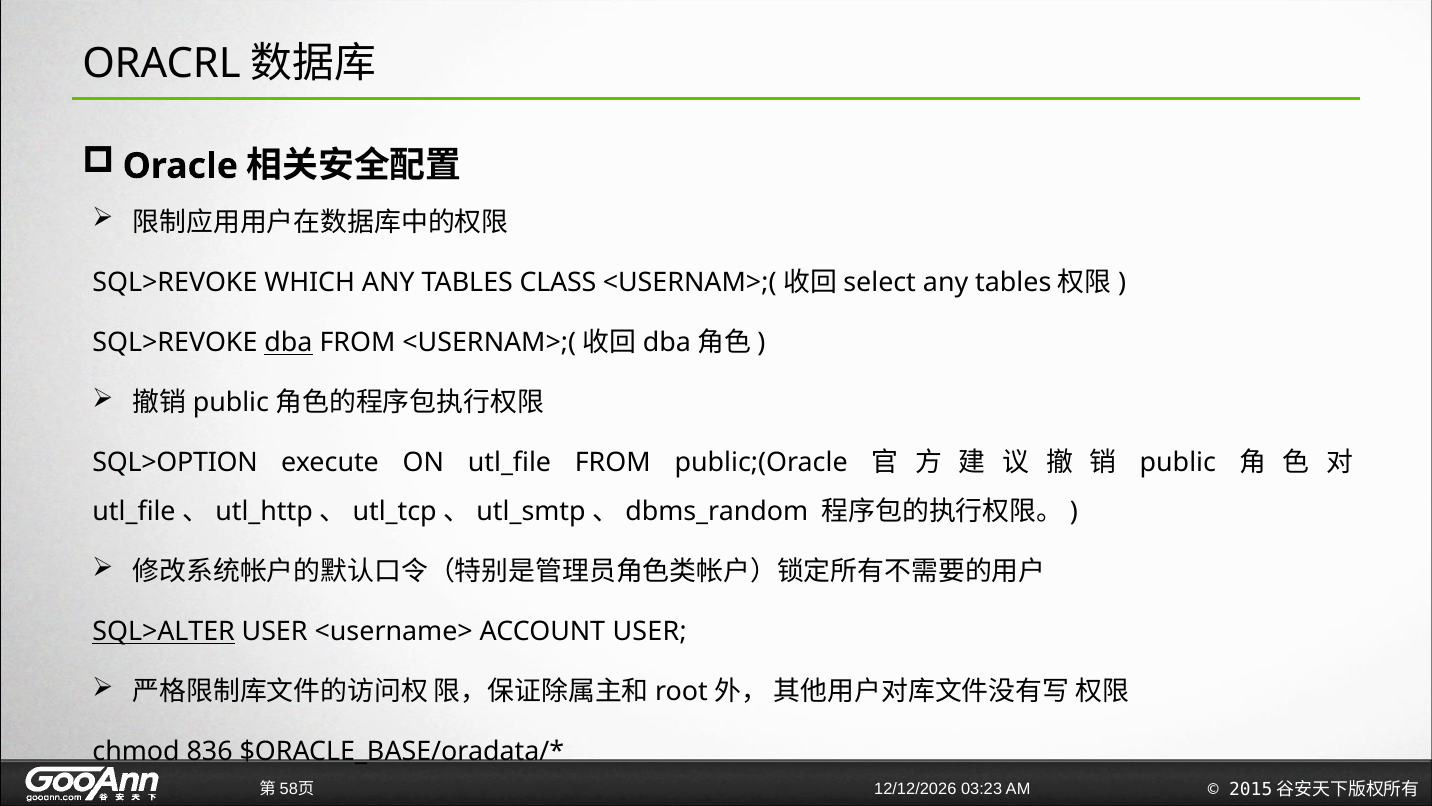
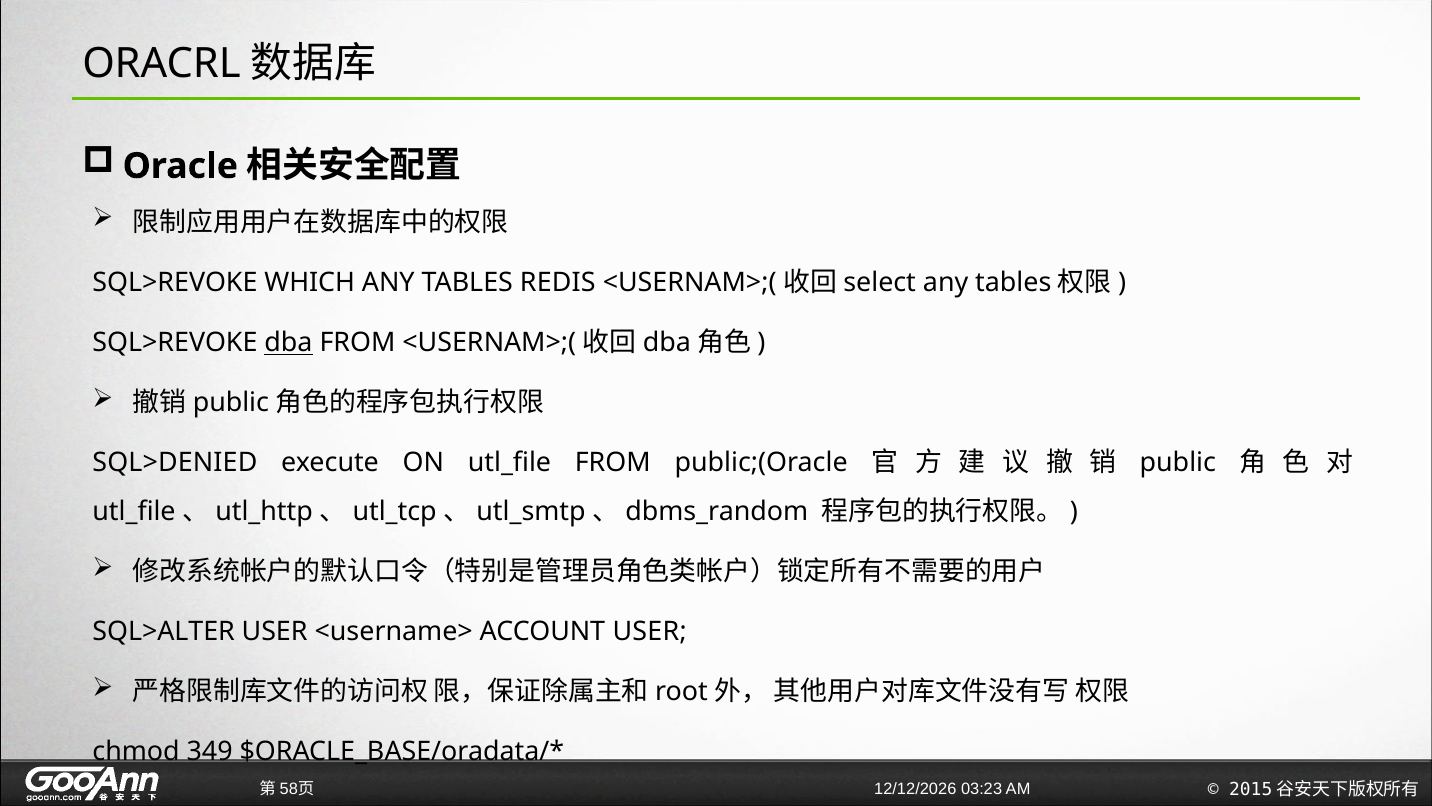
CLASS: CLASS -> REDIS
SQL>OPTION: SQL>OPTION -> SQL>DENIED
SQL>ALTER underline: present -> none
836: 836 -> 349
